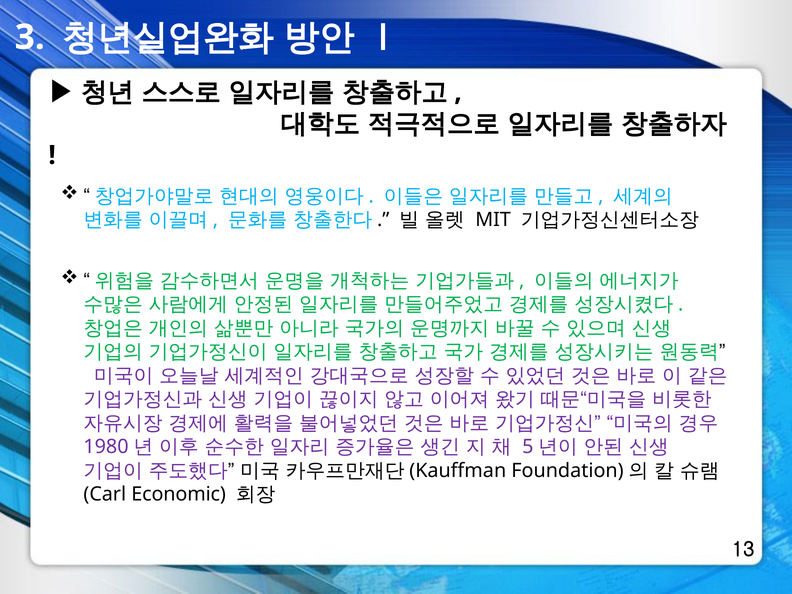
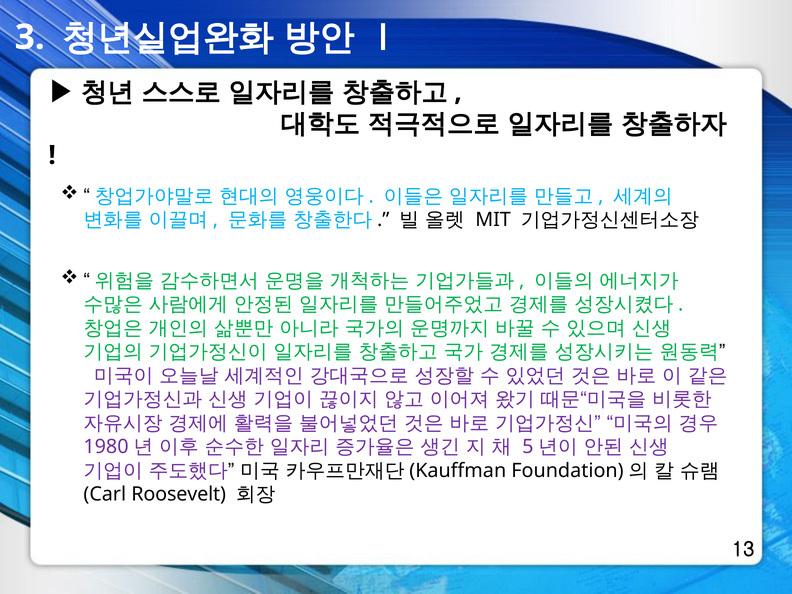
Economic: Economic -> Roosevelt
